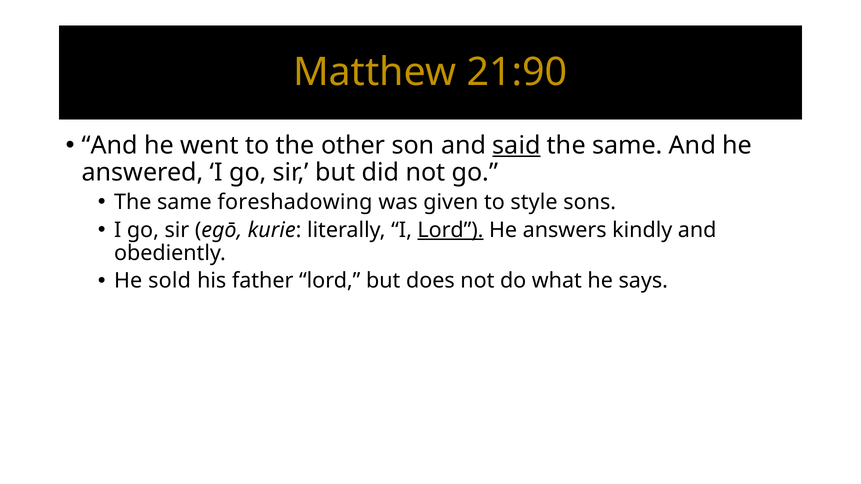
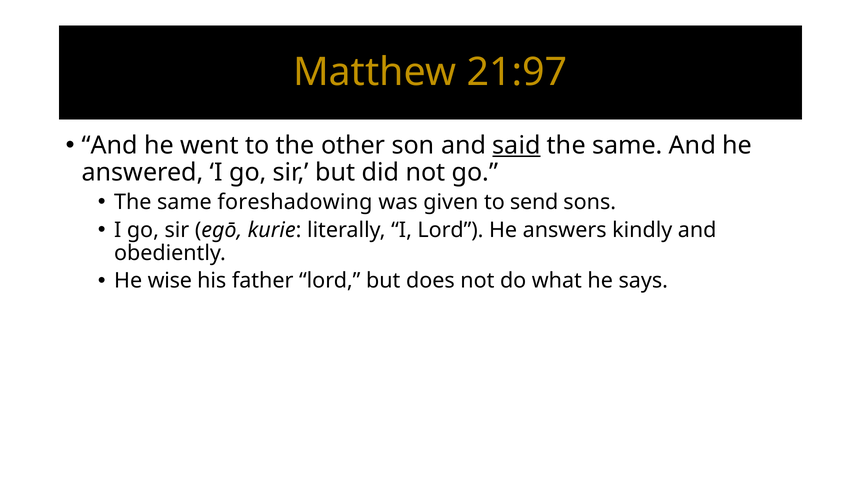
21:90: 21:90 -> 21:97
style: style -> send
Lord at (450, 230) underline: present -> none
sold: sold -> wise
